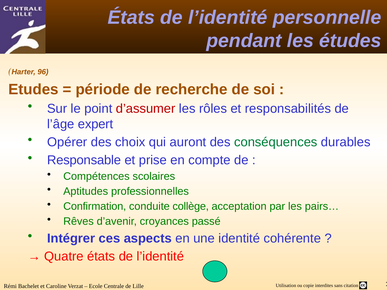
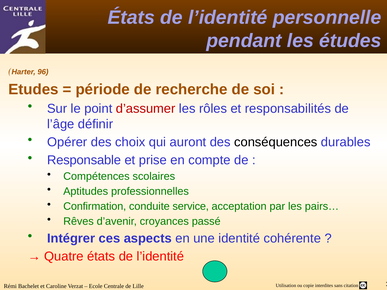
expert: expert -> définir
conséquences colour: green -> black
collège: collège -> service
